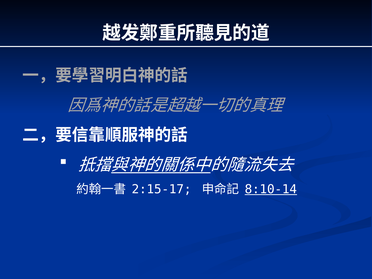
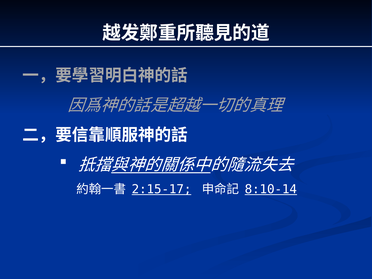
2:15-17 underline: none -> present
